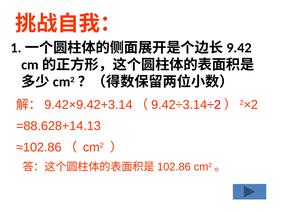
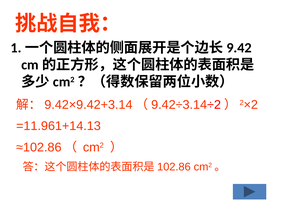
=88.628+14.13: =88.628+14.13 -> =11.961+14.13
